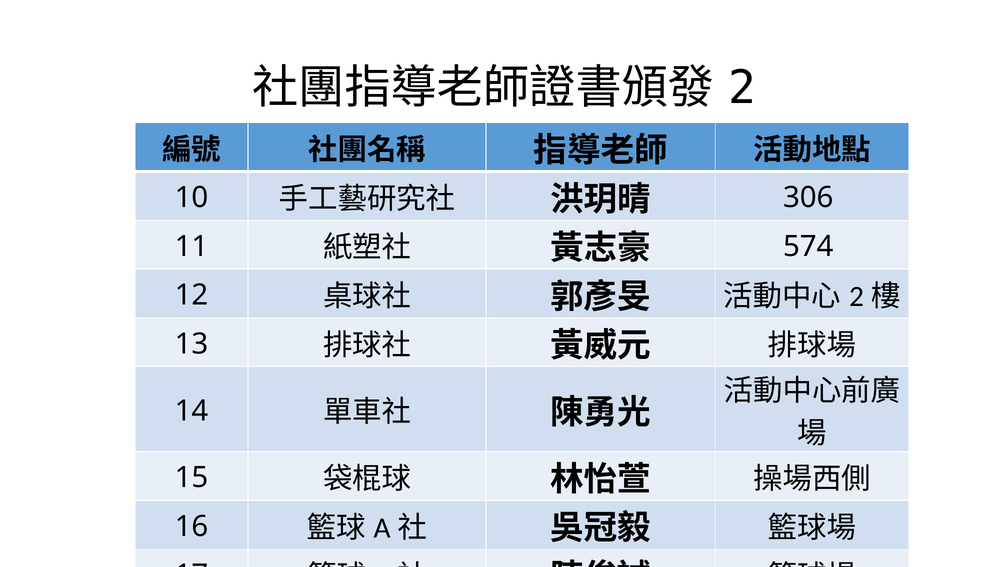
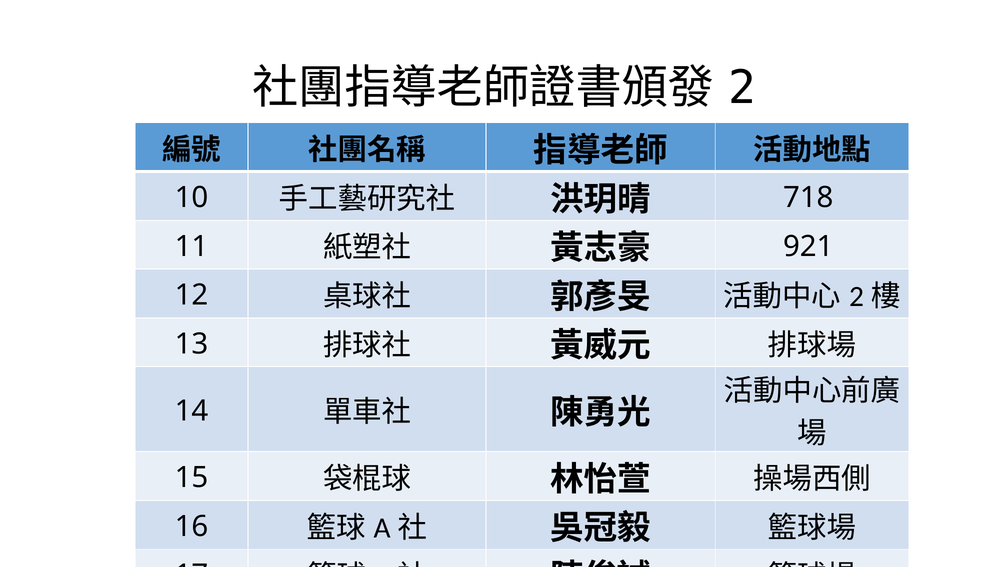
306: 306 -> 718
574: 574 -> 921
